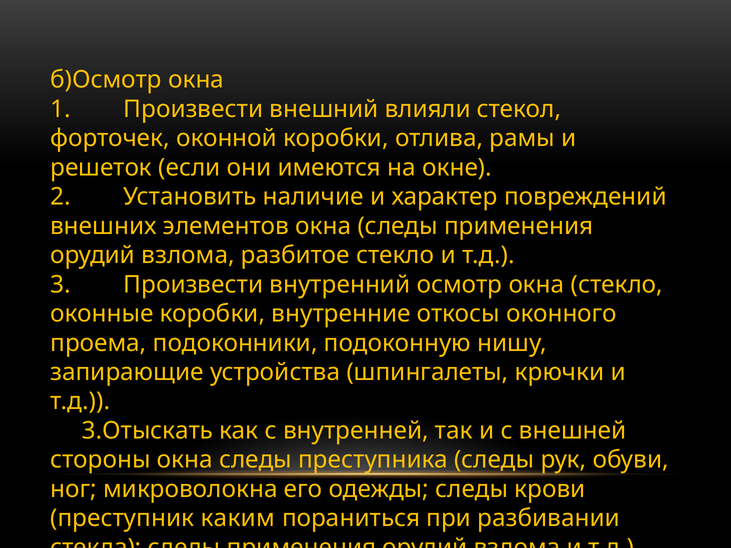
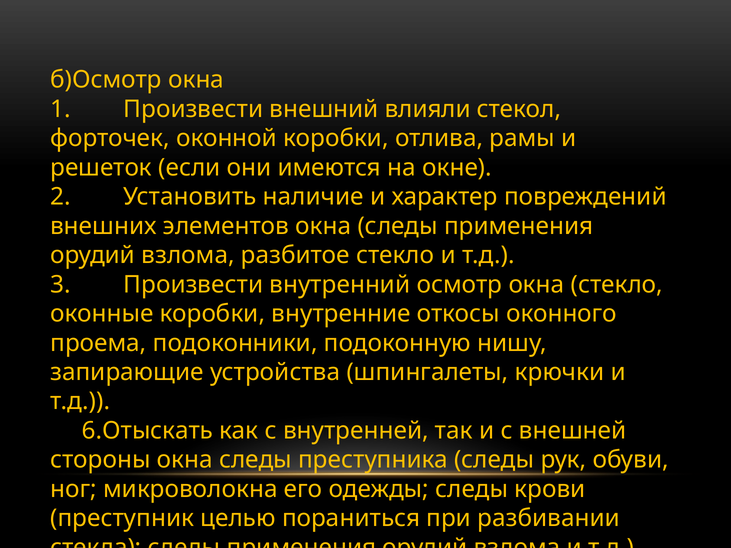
3.Отыскать: 3.Отыскать -> 6.Отыскать
каким: каким -> целью
